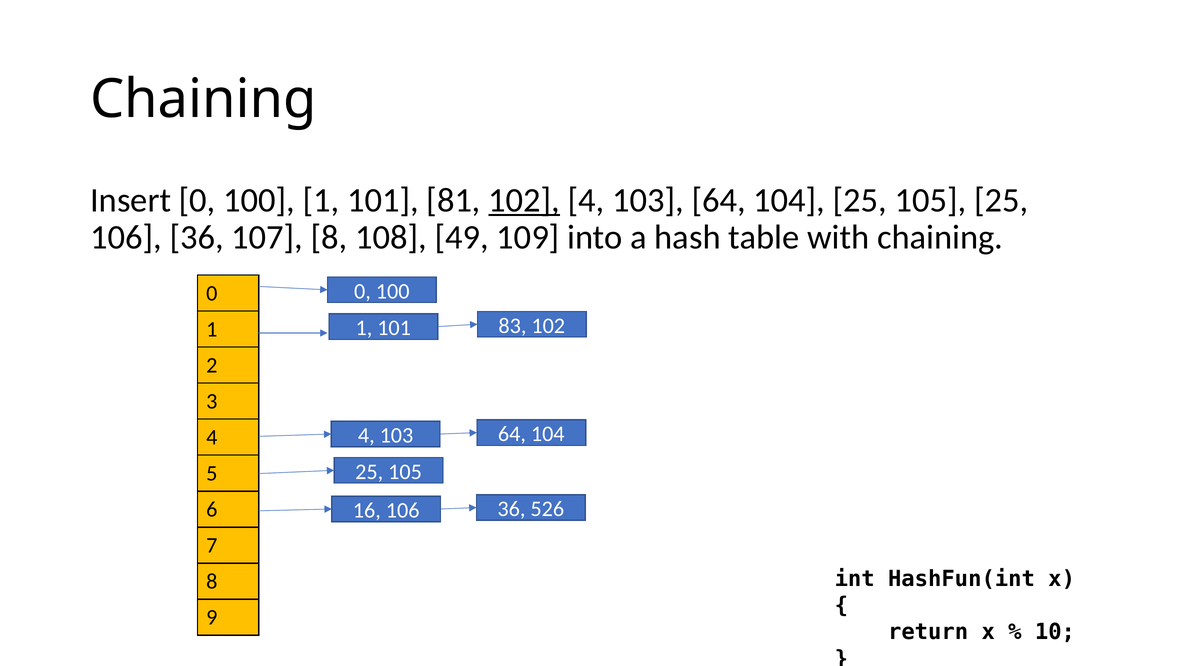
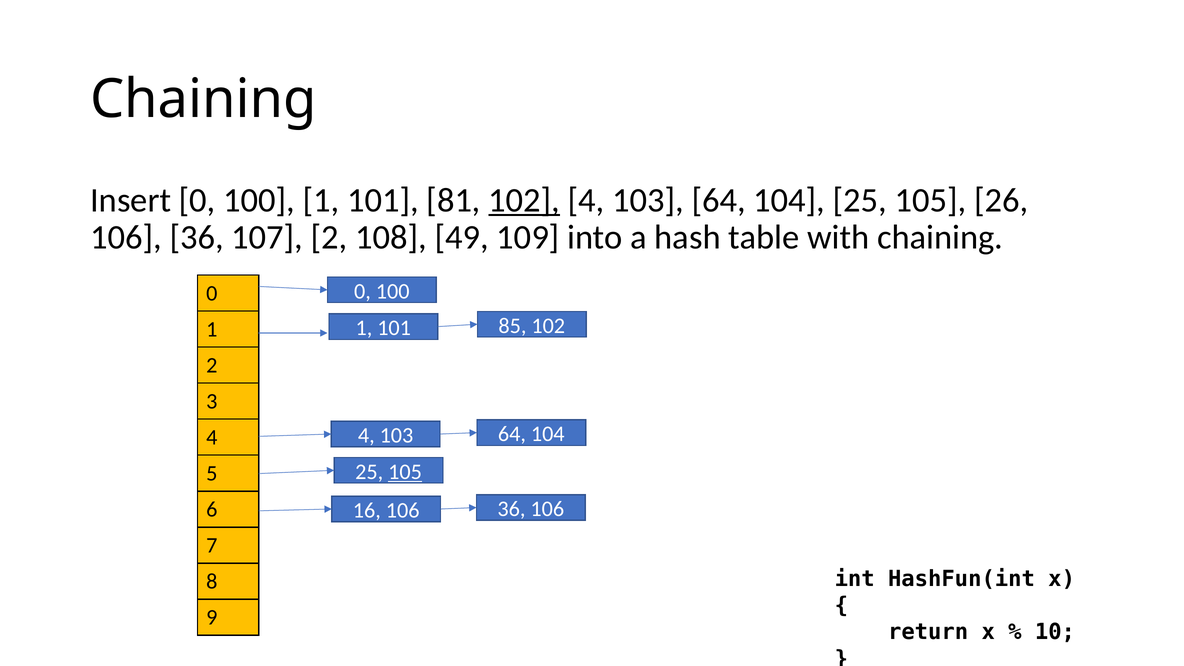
105 25: 25 -> 26
107 8: 8 -> 2
83: 83 -> 85
105 at (405, 472) underline: none -> present
36 526: 526 -> 106
